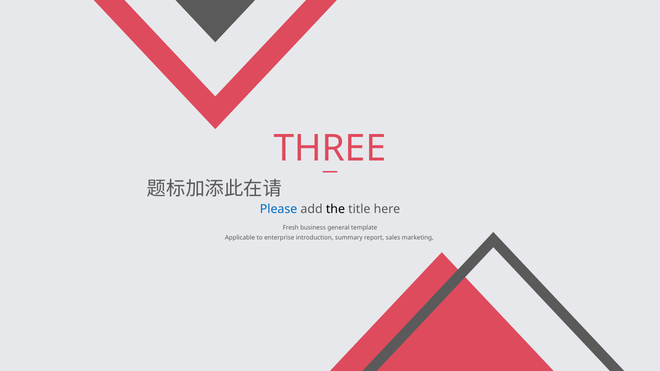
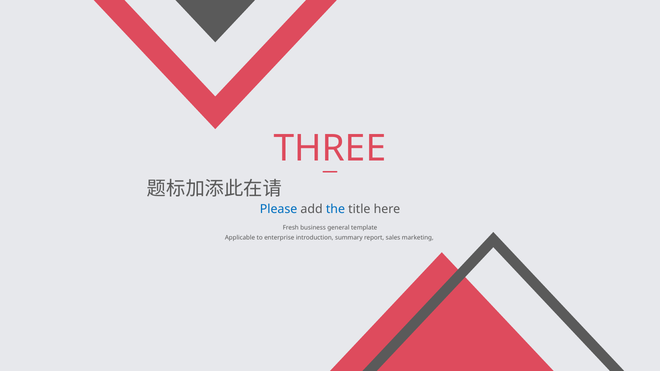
the colour: black -> blue
